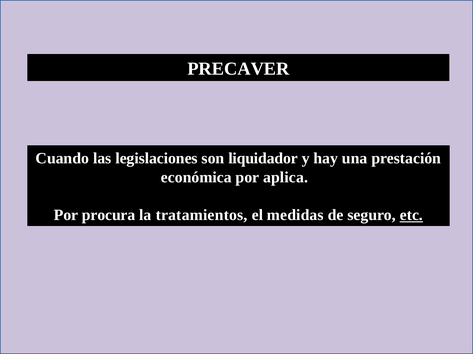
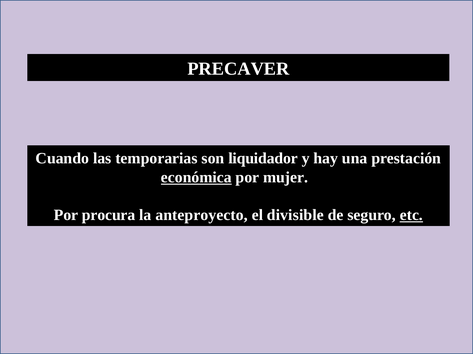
legislaciones: legislaciones -> temporarias
económica underline: none -> present
aplica: aplica -> mujer
tratamientos: tratamientos -> anteproyecto
medidas: medidas -> divisible
